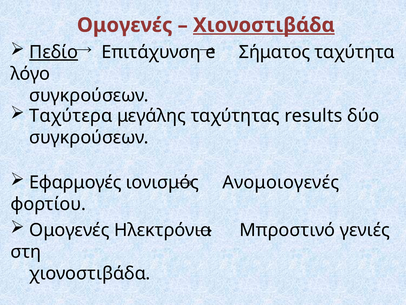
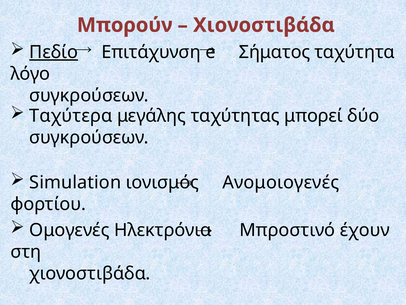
Ομογενές at (125, 25): Ομογενές -> Μπορούν
Χιονοστιβάδα at (264, 25) underline: present -> none
results: results -> μπορεί
Εφαρμογές: Εφαρμογές -> Simulation
γενιές: γενιές -> έχουν
